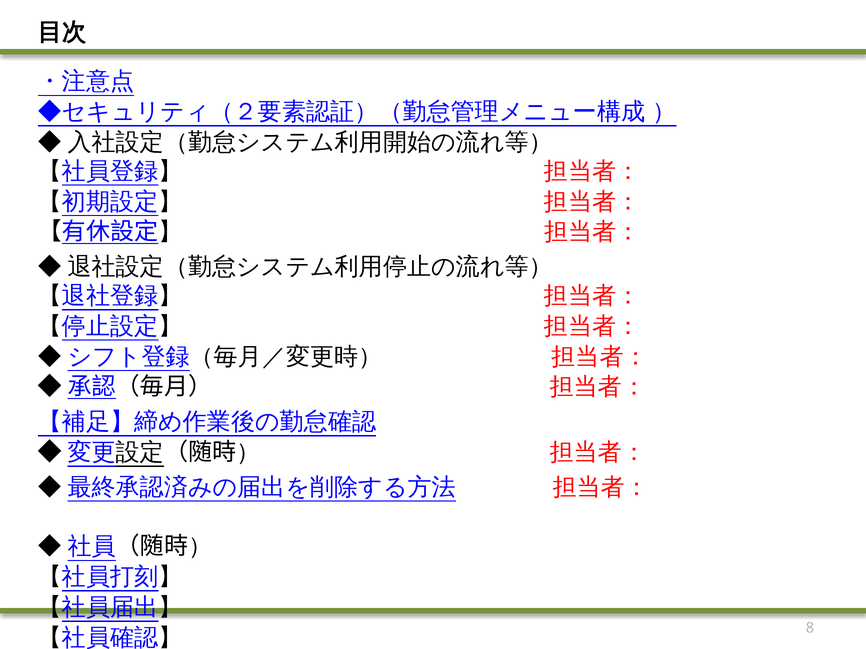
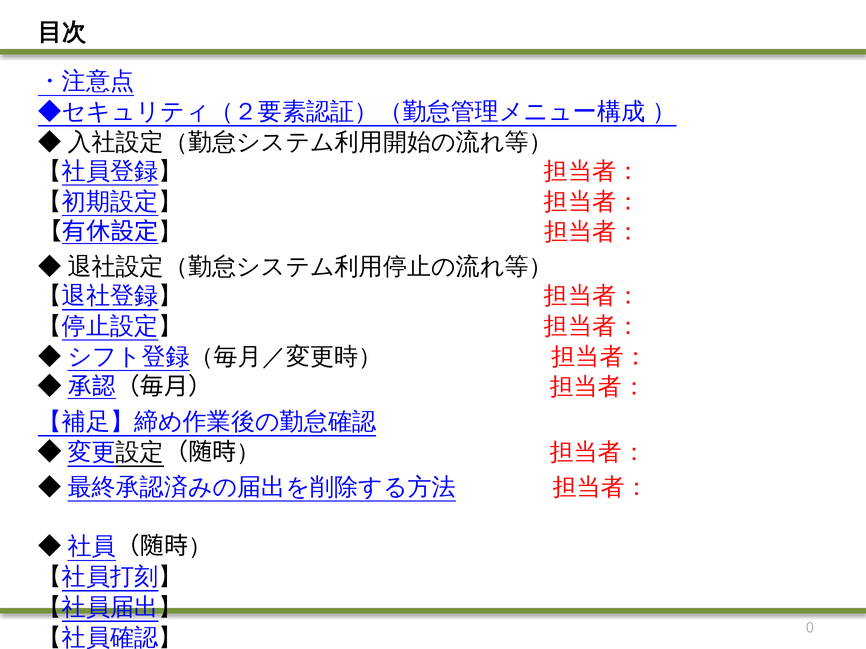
8: 8 -> 0
